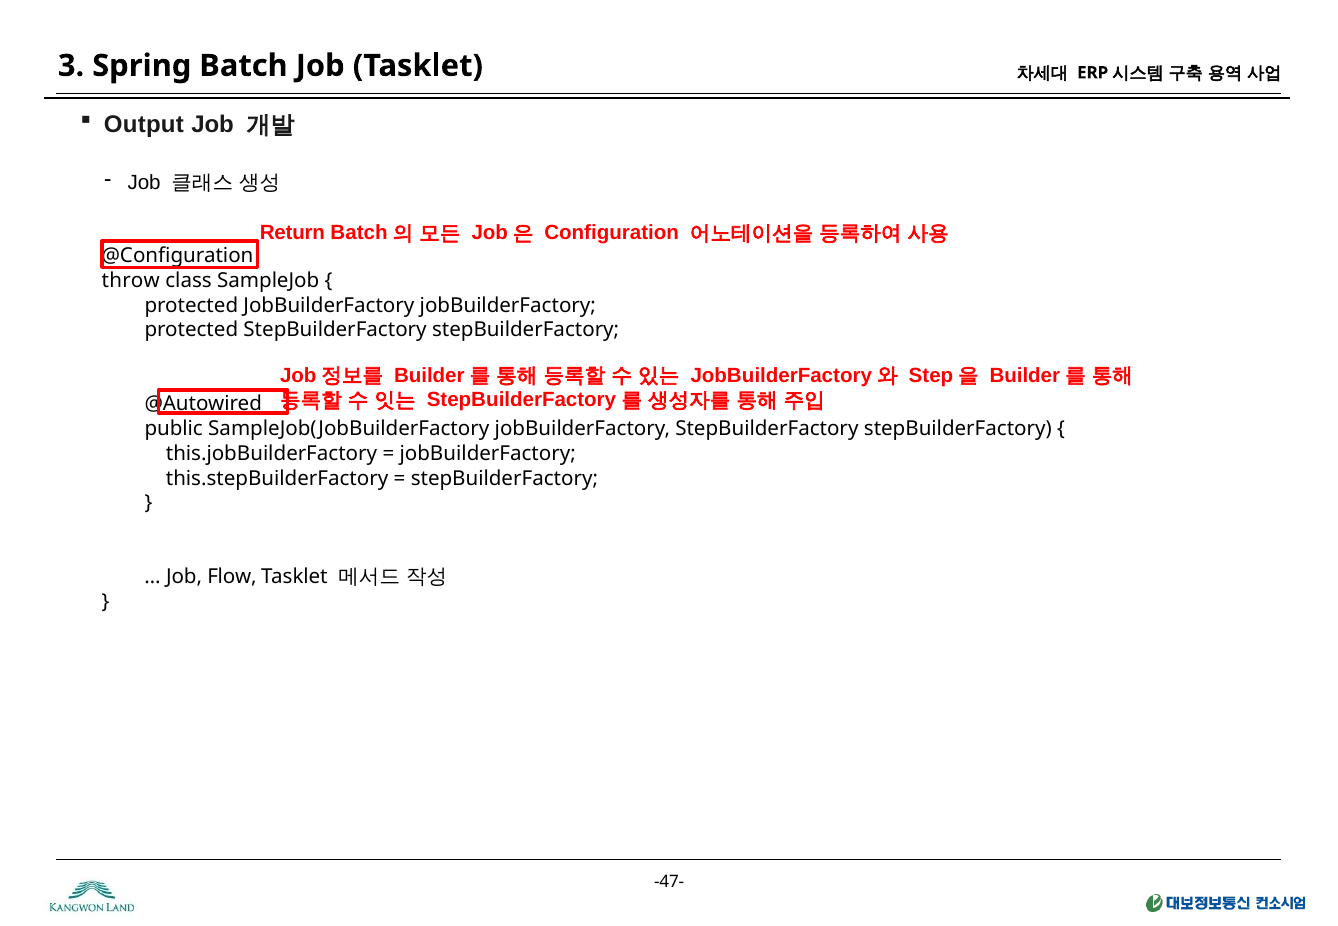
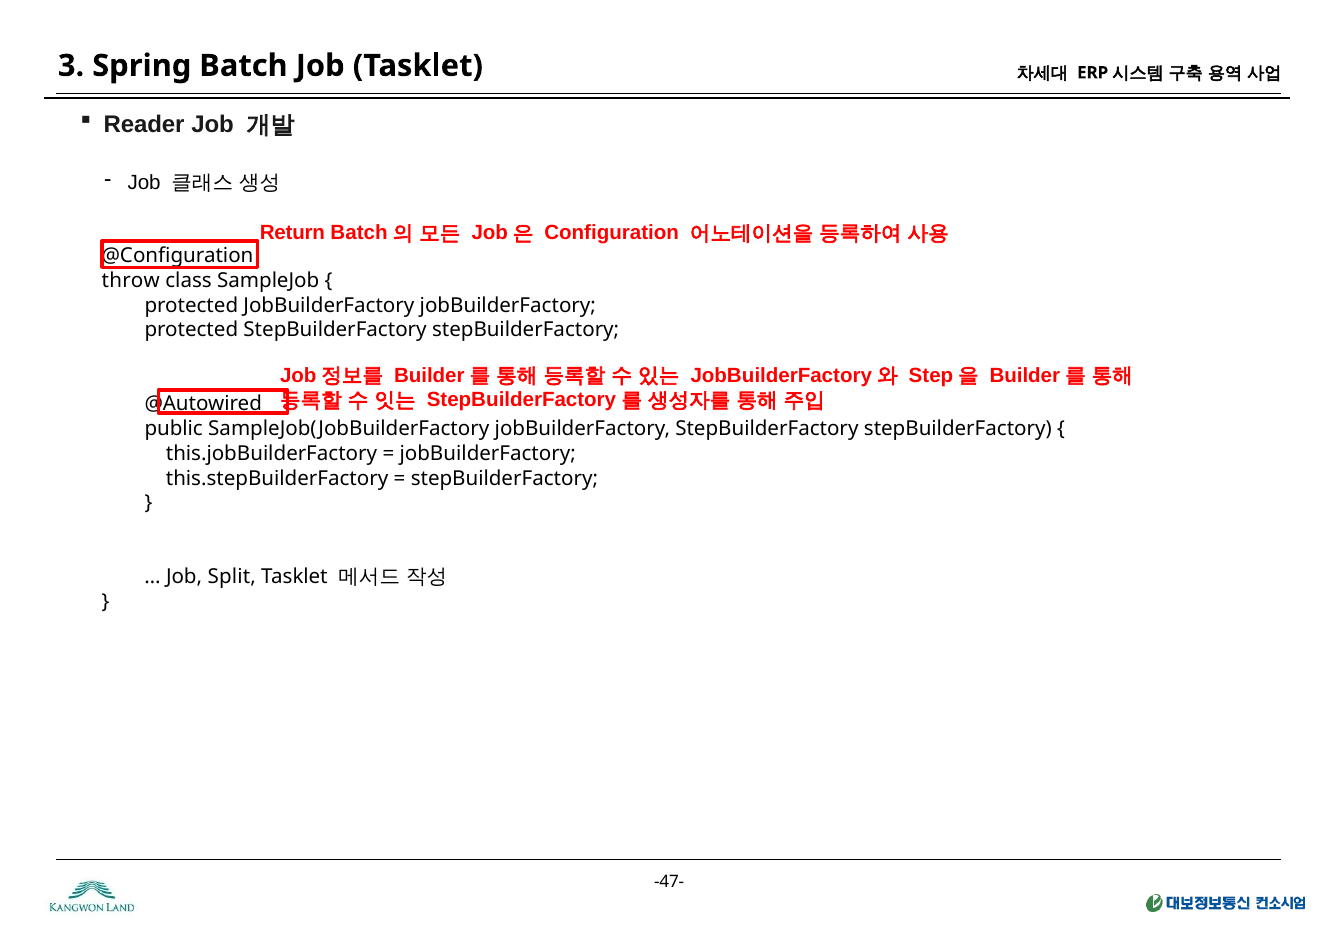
Output: Output -> Reader
Flow: Flow -> Split
